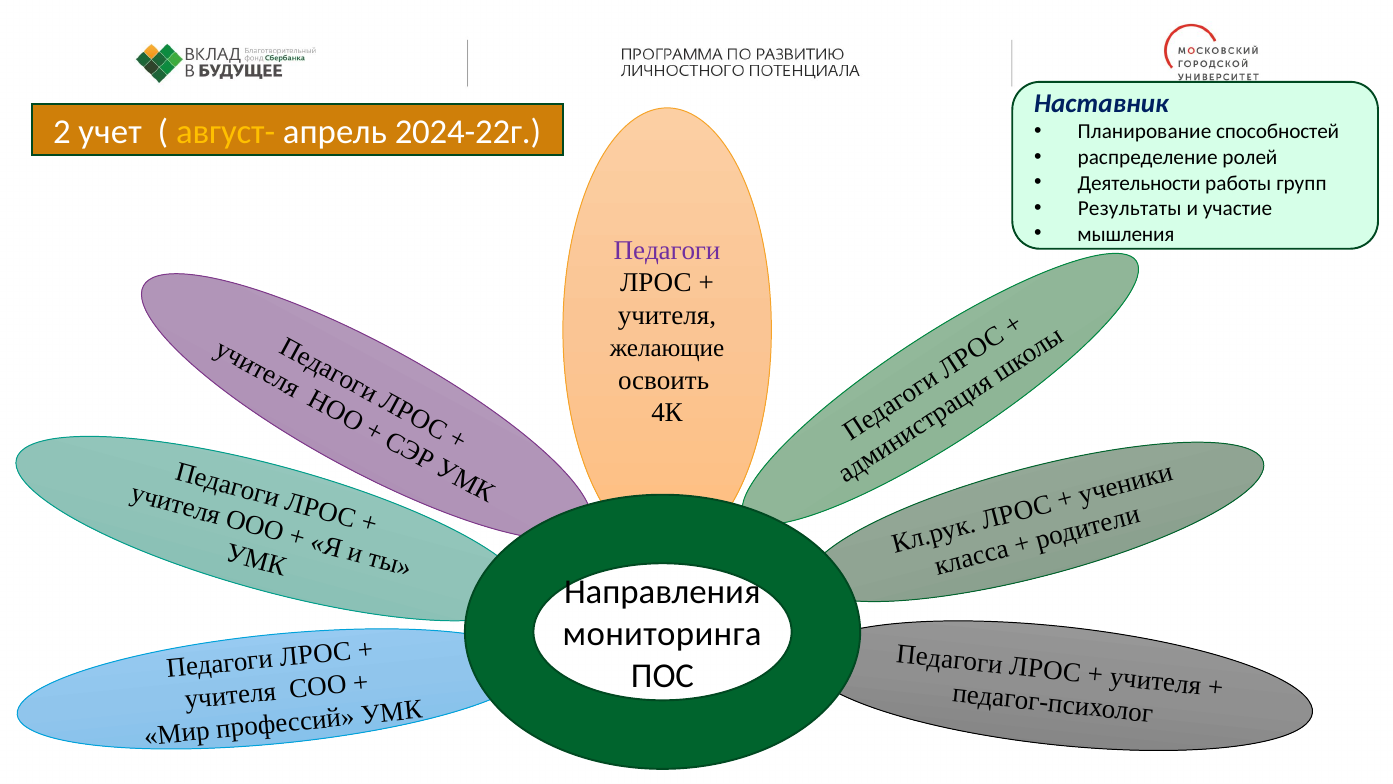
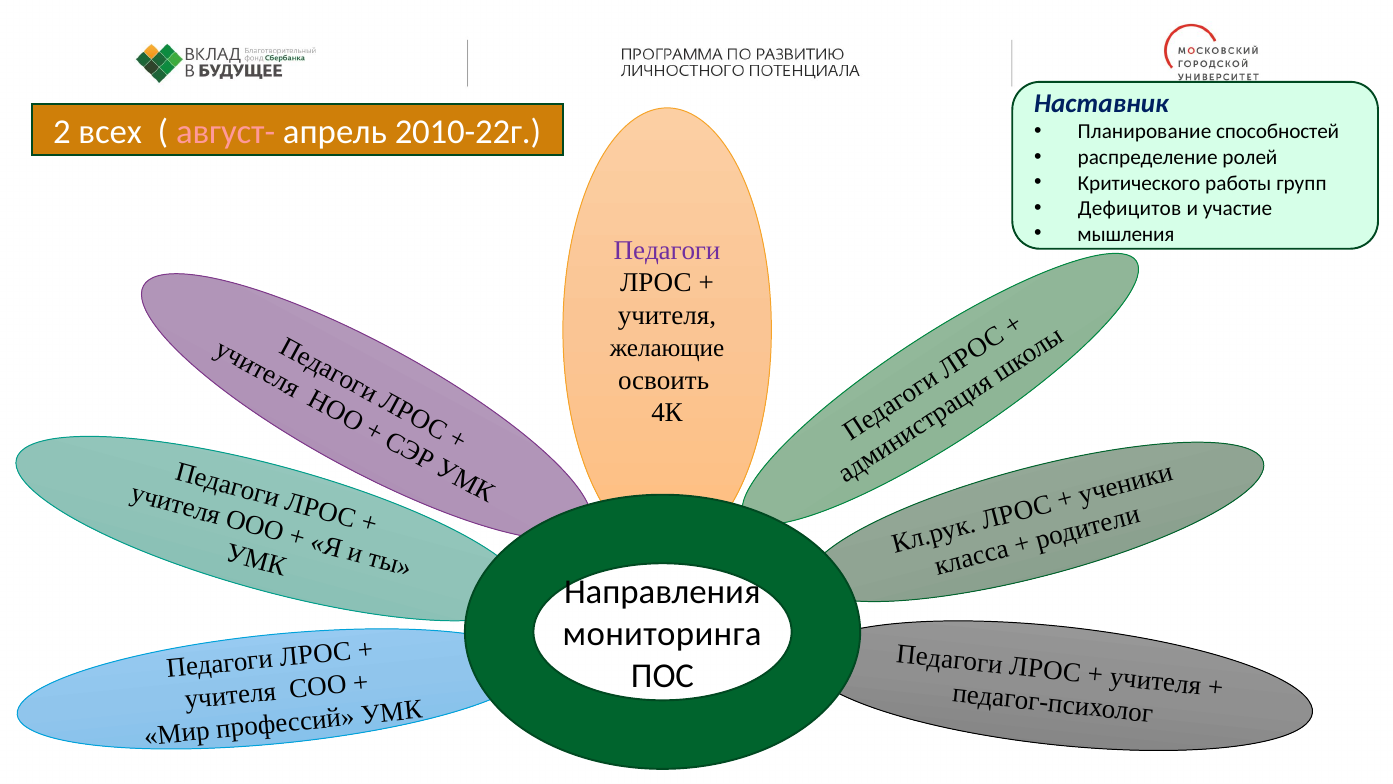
учет: учет -> всех
август- colour: yellow -> pink
2024-22г: 2024-22г -> 2010-22г
Деятельности: Деятельности -> Критического
Результаты: Результаты -> Дефицитов
